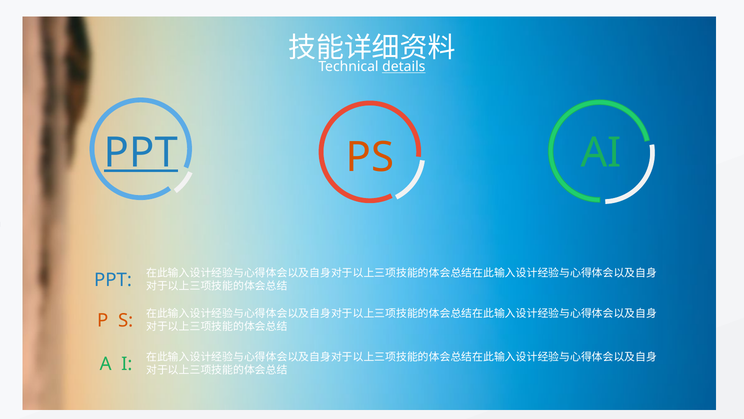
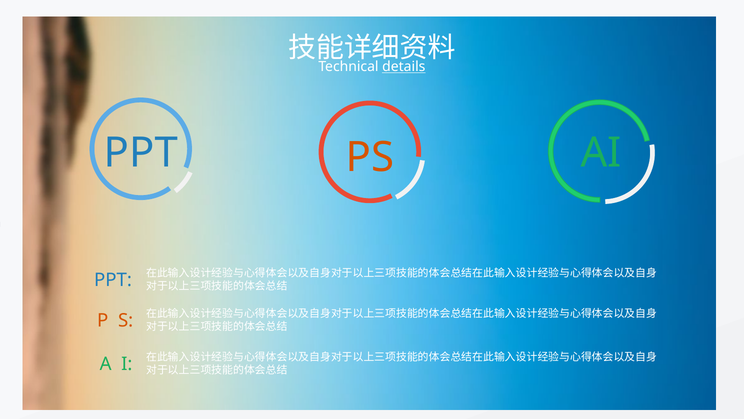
PPT at (141, 153) underline: present -> none
